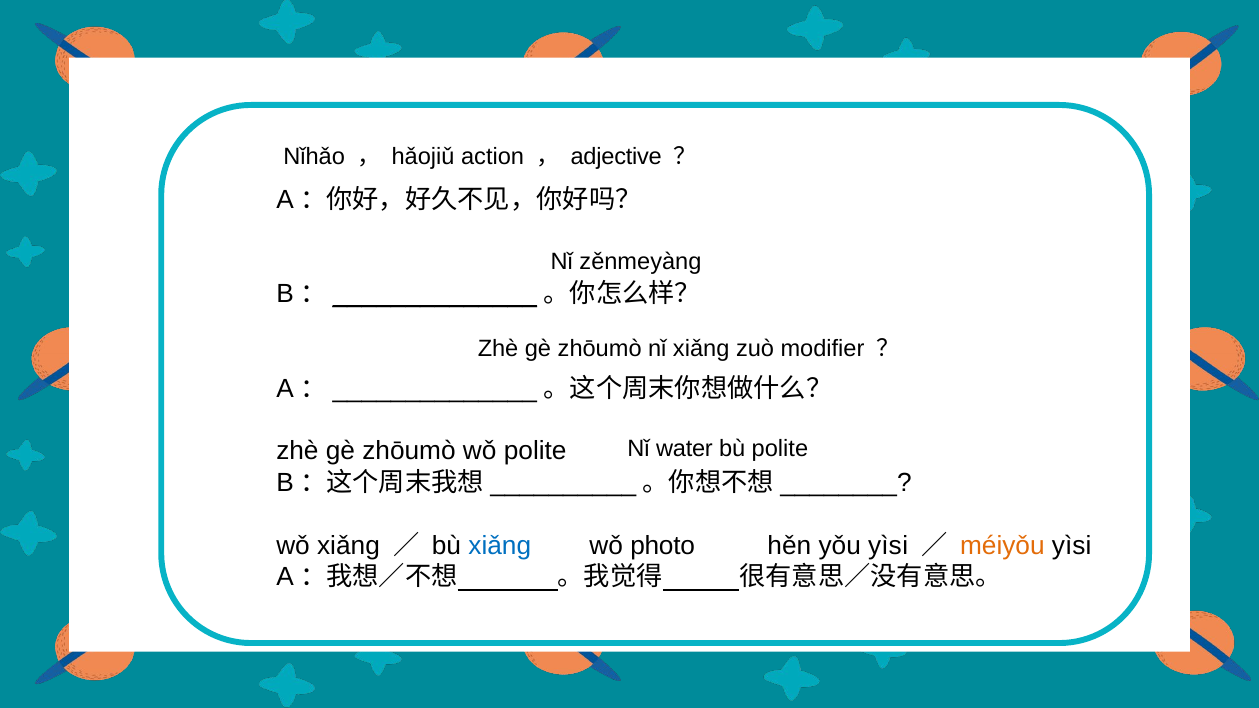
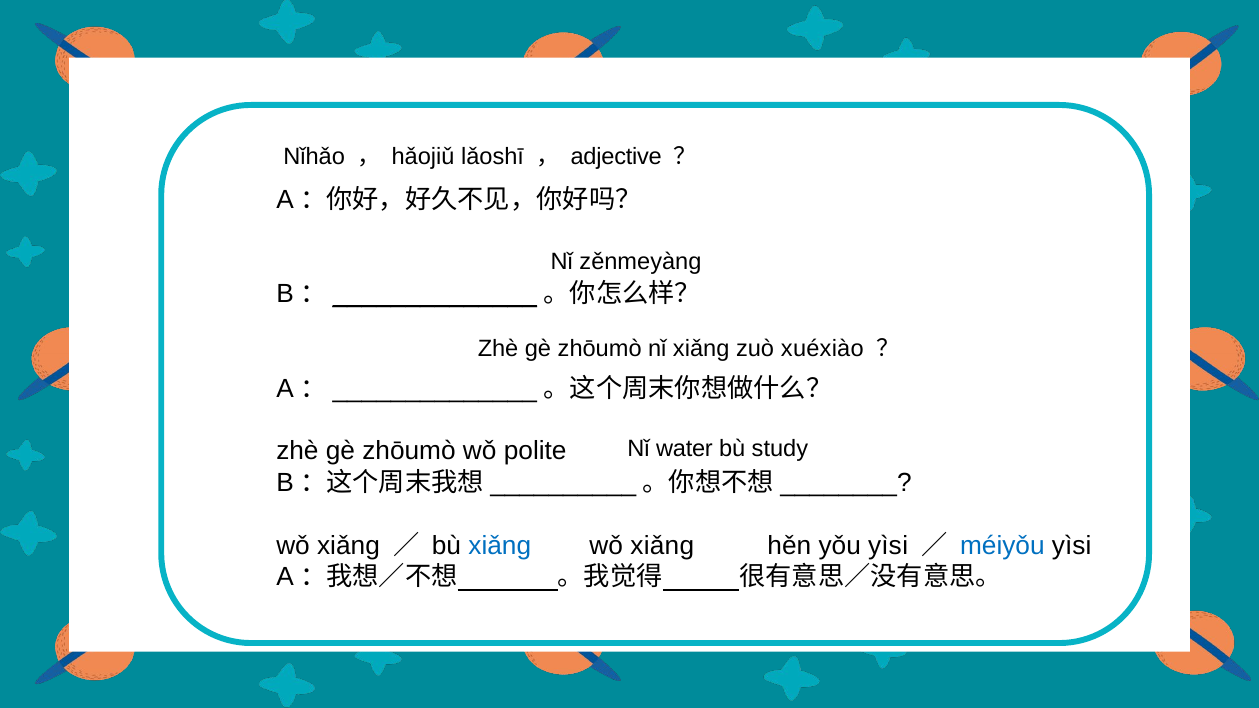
action: action -> lǎoshī
modifier: modifier -> xuéxiào
bù polite: polite -> study
photo at (663, 546): photo -> xiǎng
méiyǒu colour: orange -> blue
